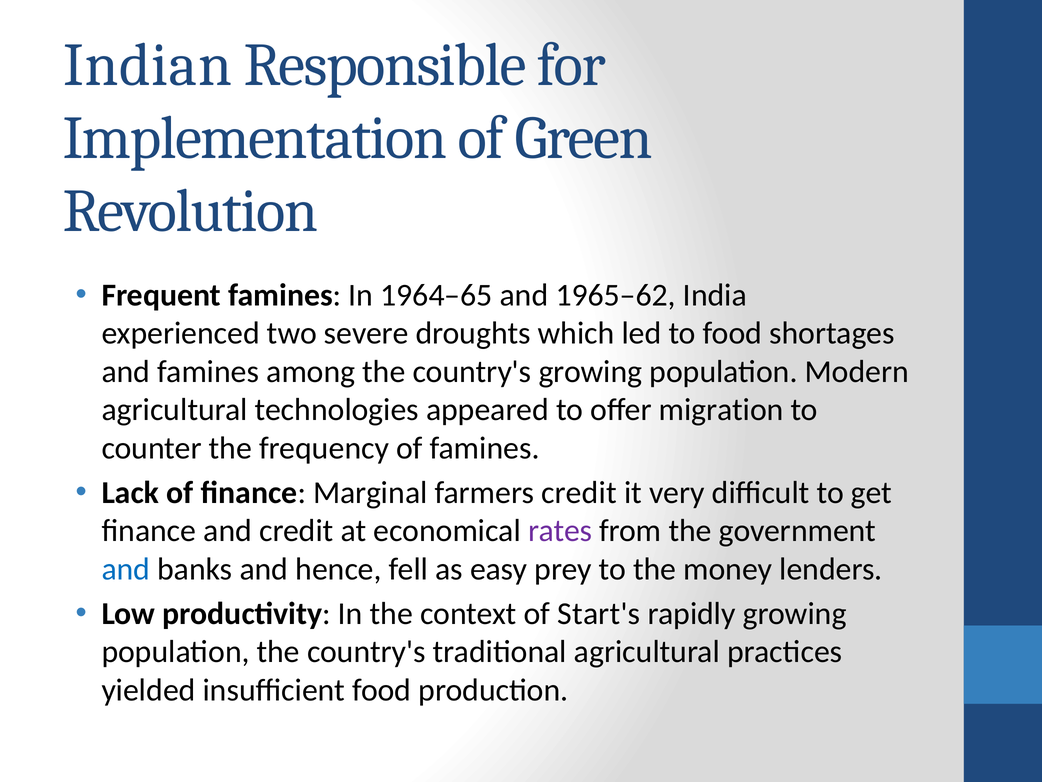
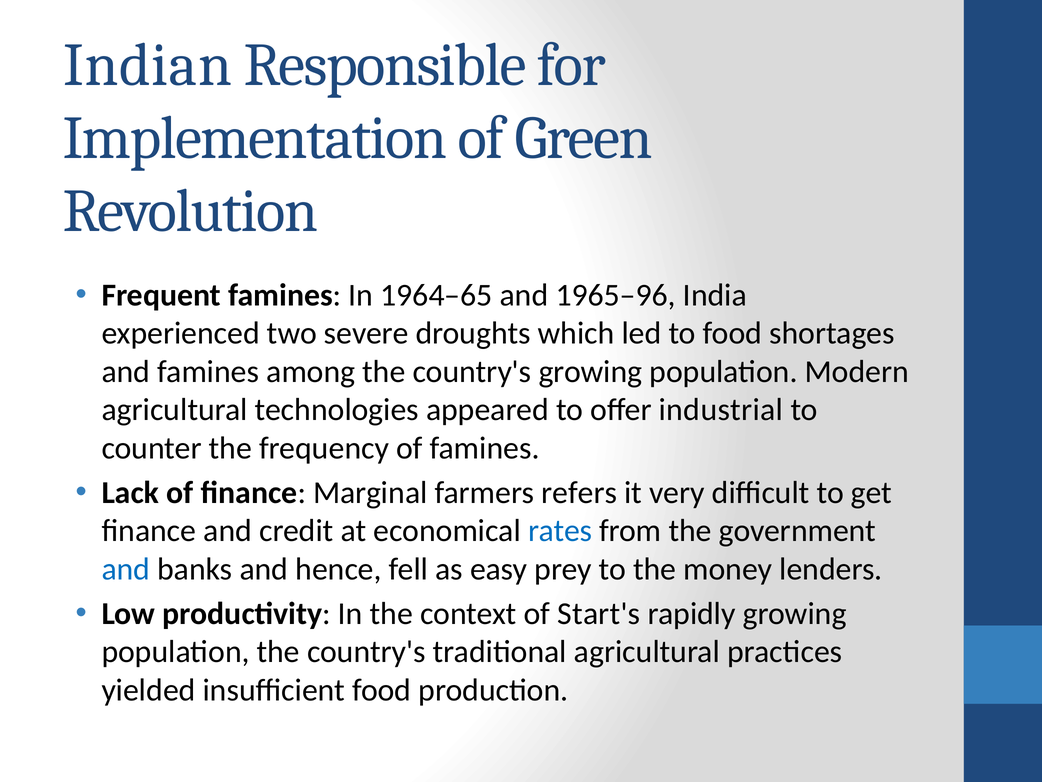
1965–62: 1965–62 -> 1965–96
migration: migration -> industrial
farmers credit: credit -> refers
rates colour: purple -> blue
